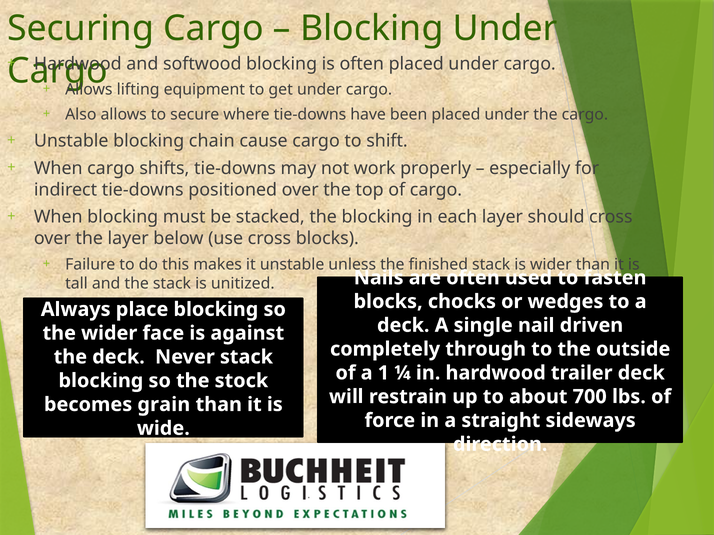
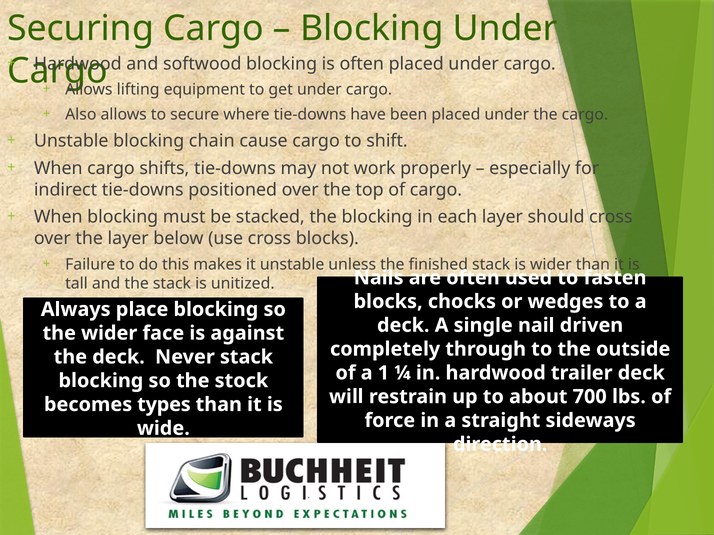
grain: grain -> types
